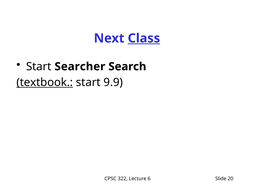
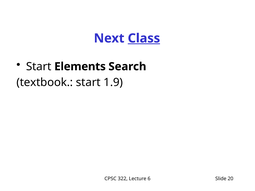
Searcher: Searcher -> Elements
textbook underline: present -> none
9.9: 9.9 -> 1.9
